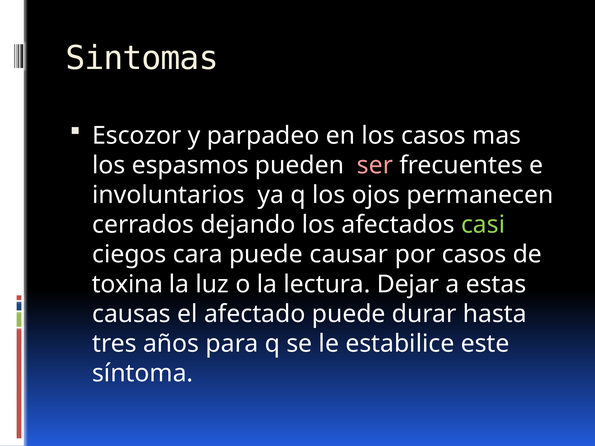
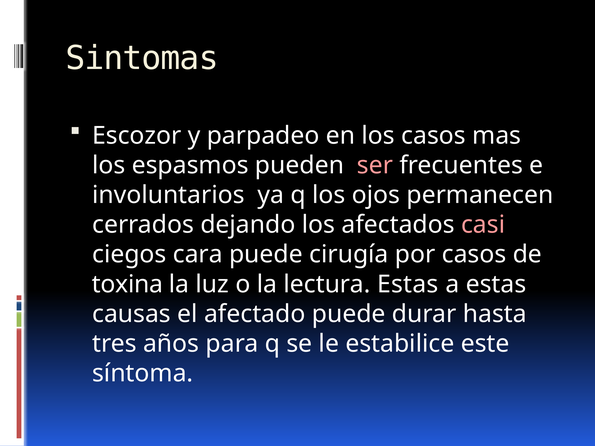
casi colour: light green -> pink
causar: causar -> cirugía
lectura Dejar: Dejar -> Estas
